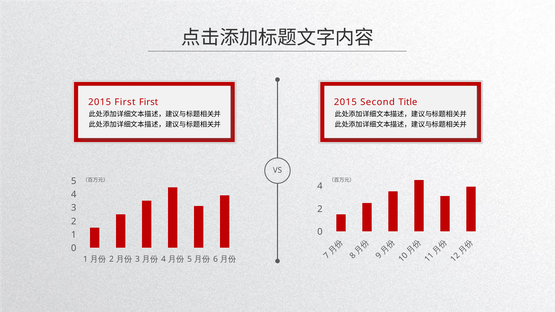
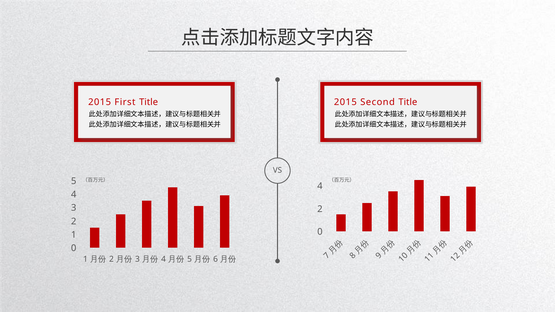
First First: First -> Title
